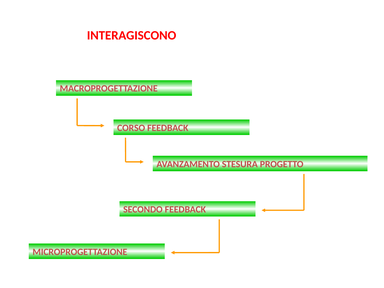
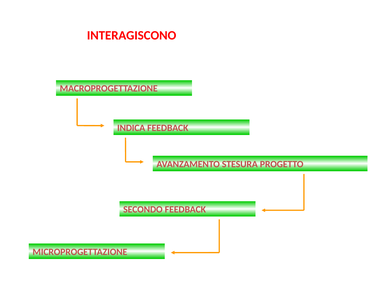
CORSO: CORSO -> INDICA
